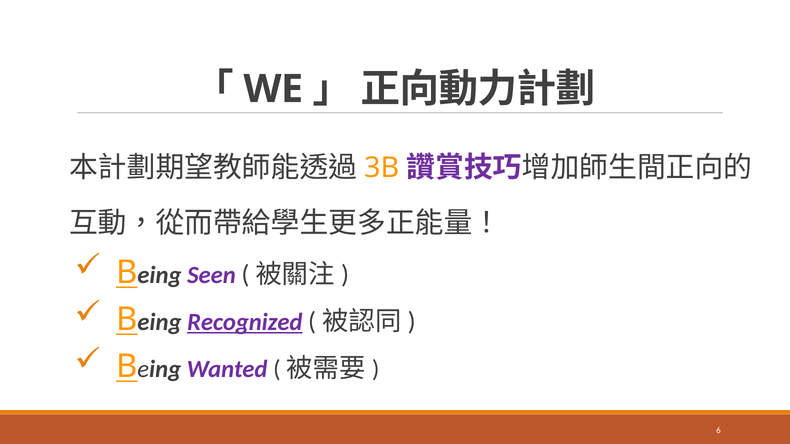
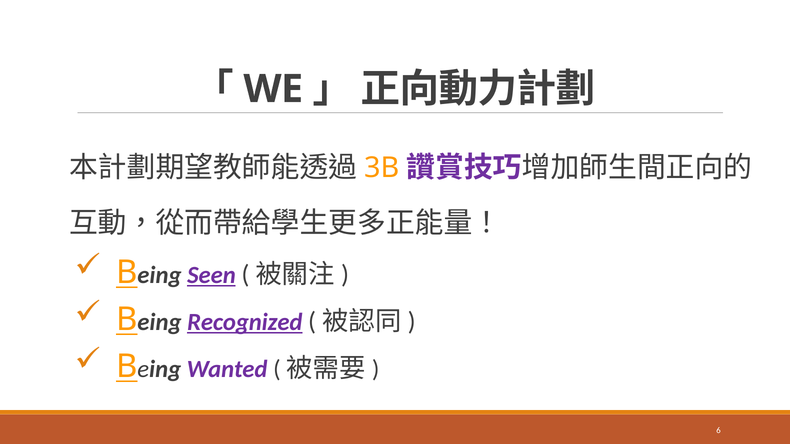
Seen underline: none -> present
